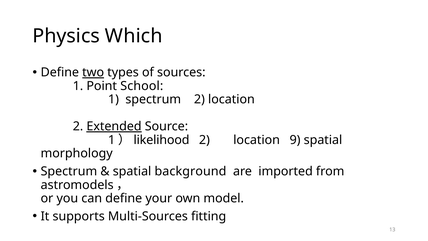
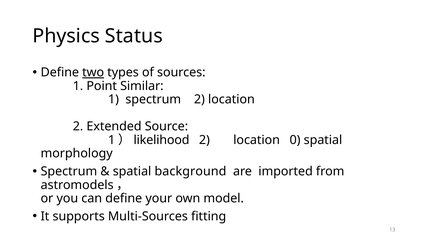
Which: Which -> Status
School: School -> Similar
Extended underline: present -> none
9: 9 -> 0
